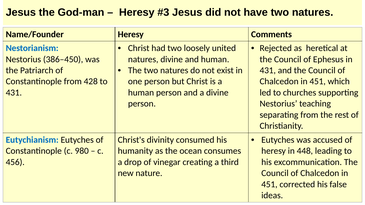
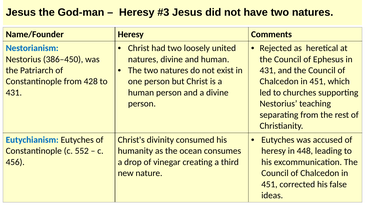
980: 980 -> 552
